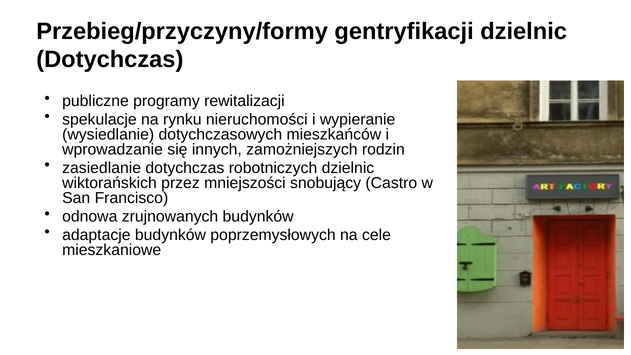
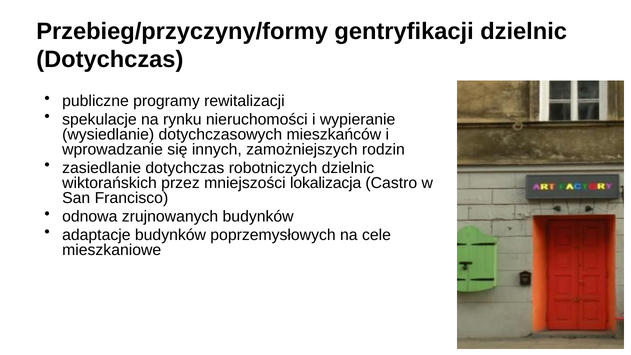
snobujący: snobujący -> lokalizacja
